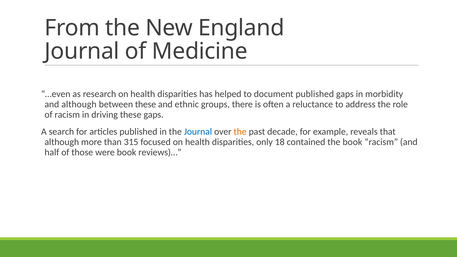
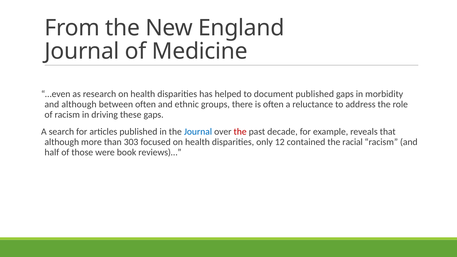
between these: these -> often
the at (240, 132) colour: orange -> red
315: 315 -> 303
18: 18 -> 12
the book: book -> racial
